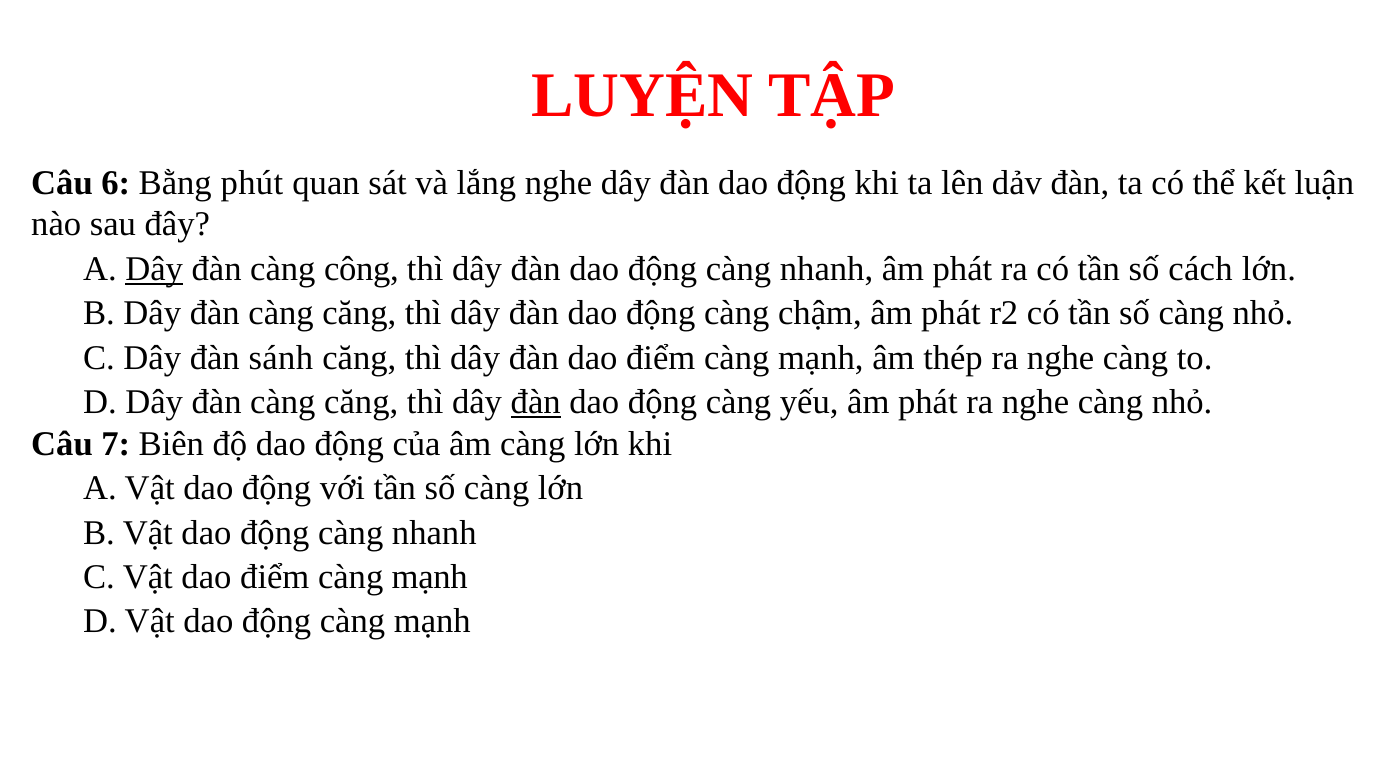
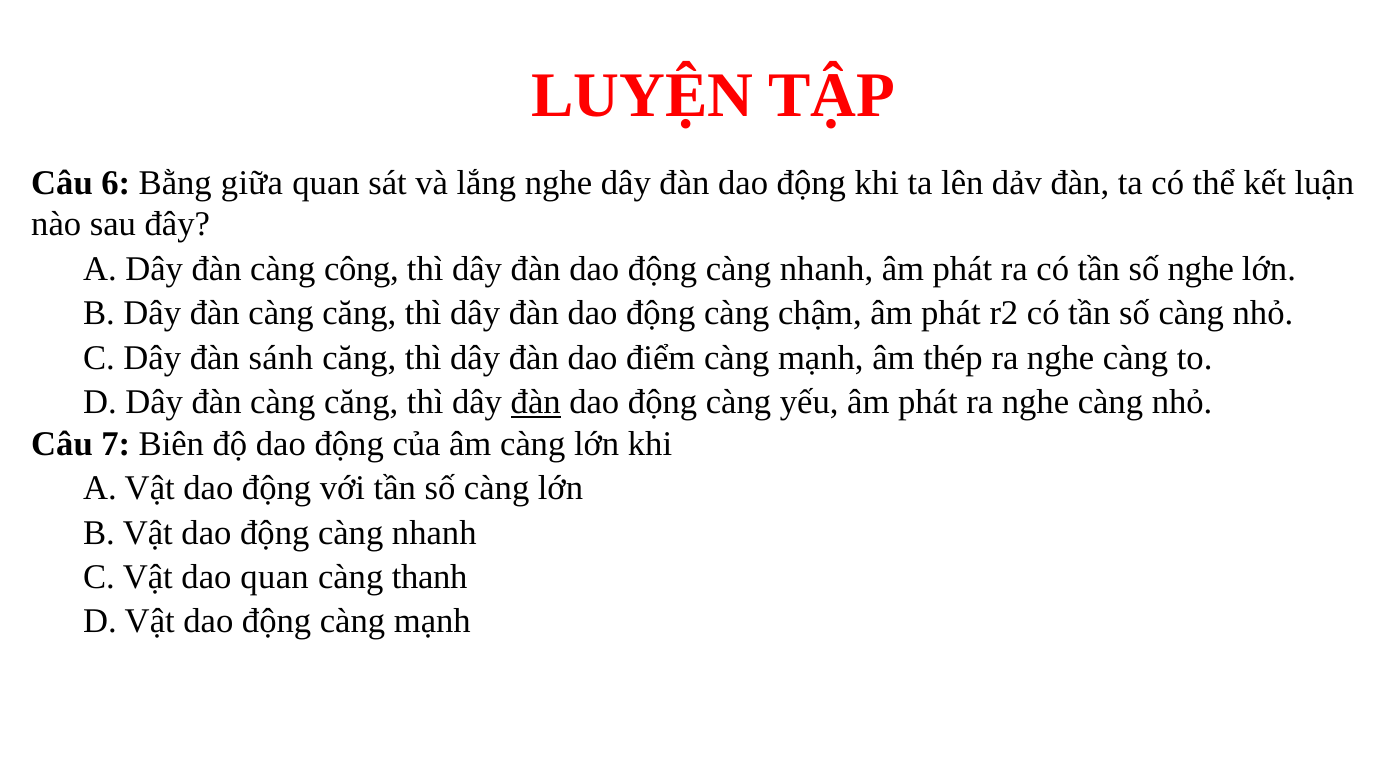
phút: phút -> giữa
Dây at (154, 269) underline: present -> none
số cách: cách -> nghe
Vật dao điểm: điểm -> quan
mạnh at (430, 577): mạnh -> thanh
